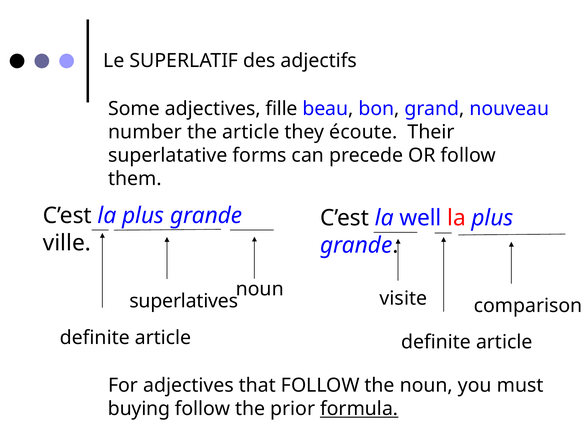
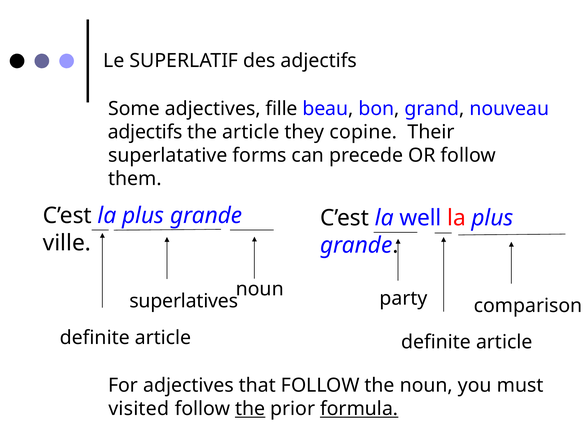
number at (145, 132): number -> adjectifs
écoute: écoute -> copine
visite: visite -> party
buying: buying -> visited
the at (250, 409) underline: none -> present
